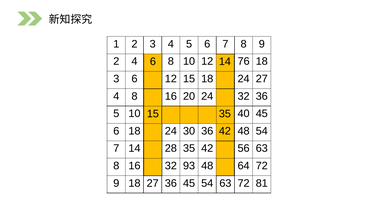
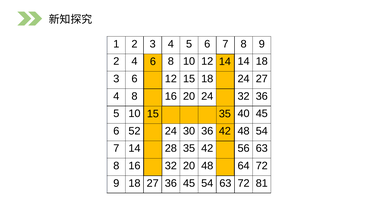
76 at (244, 61): 76 -> 14
6 18: 18 -> 52
32 93: 93 -> 20
